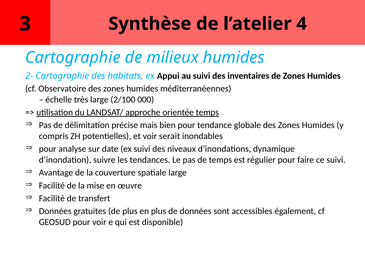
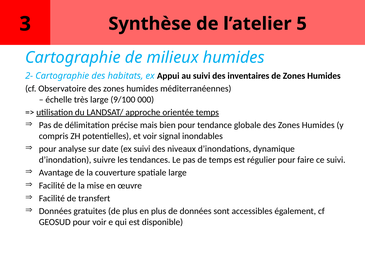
4: 4 -> 5
2/100: 2/100 -> 9/100
serait: serait -> signal
